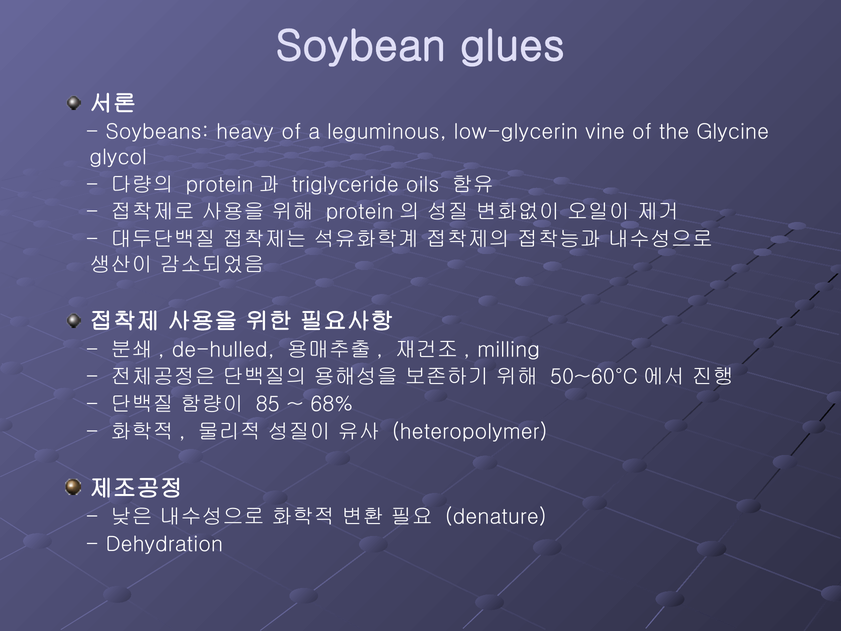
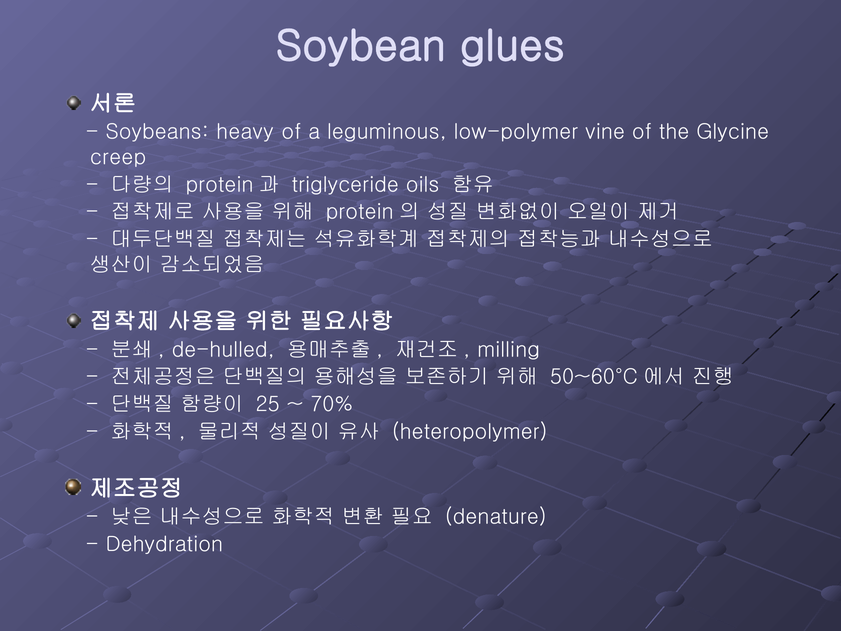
low-glycerin: low-glycerin -> low-polymer
glycol: glycol -> creep
85: 85 -> 25
68%: 68% -> 70%
